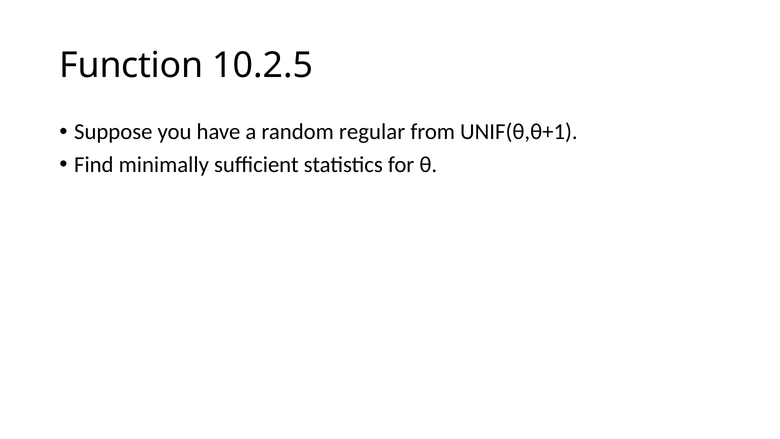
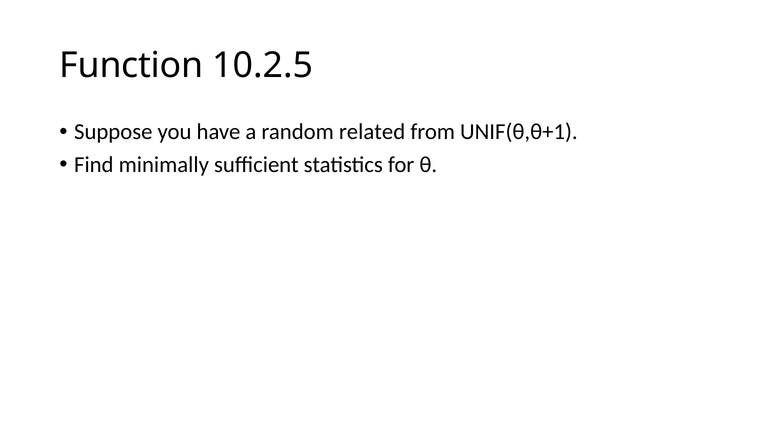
regular: regular -> related
